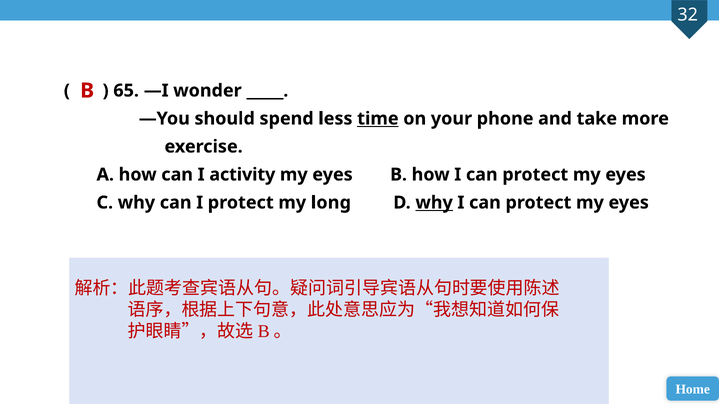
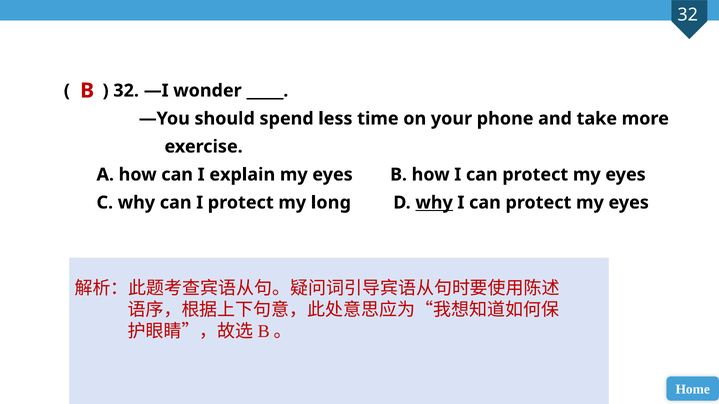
65 at (126, 91): 65 -> 32
time underline: present -> none
activity: activity -> explain
